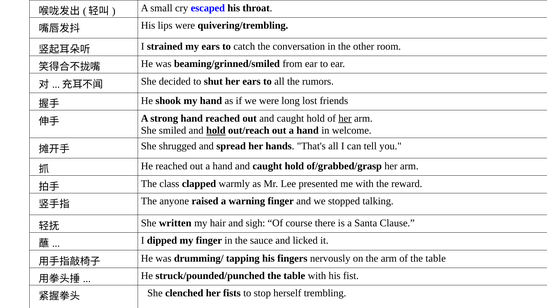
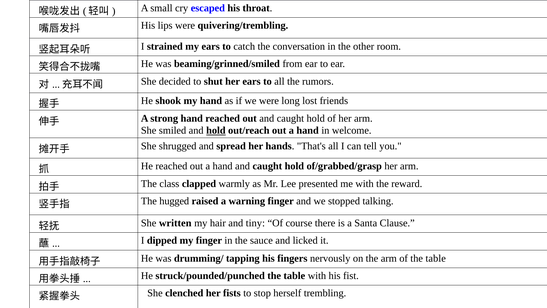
her at (345, 118) underline: present -> none
anyone: anyone -> hugged
sigh: sigh -> tiny
